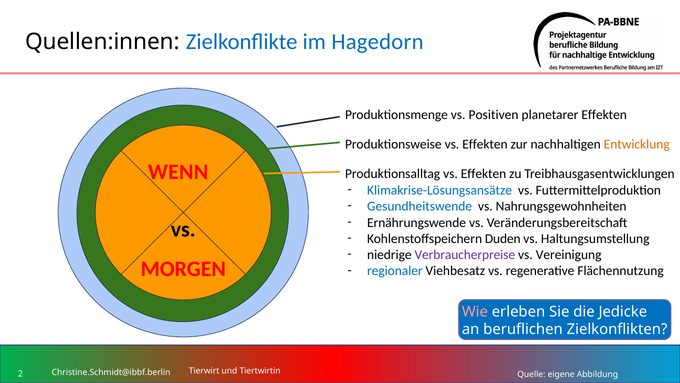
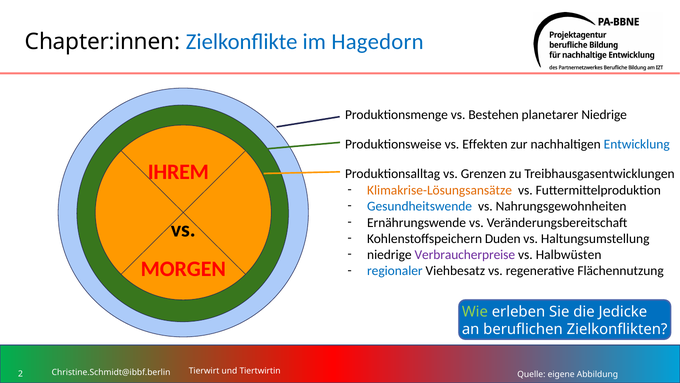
Quellen:innen: Quellen:innen -> Chapter:innen
Positiven: Positiven -> Bestehen
planetarer Effekten: Effekten -> Niedrige
Entwicklung colour: orange -> blue
WENN: WENN -> IHREM
Produktionsalltag vs Effekten: Effekten -> Grenzen
Klimakrise-Lösungsansätze colour: blue -> orange
Vereinigung: Vereinigung -> Halbwüsten
Wie colour: pink -> light green
